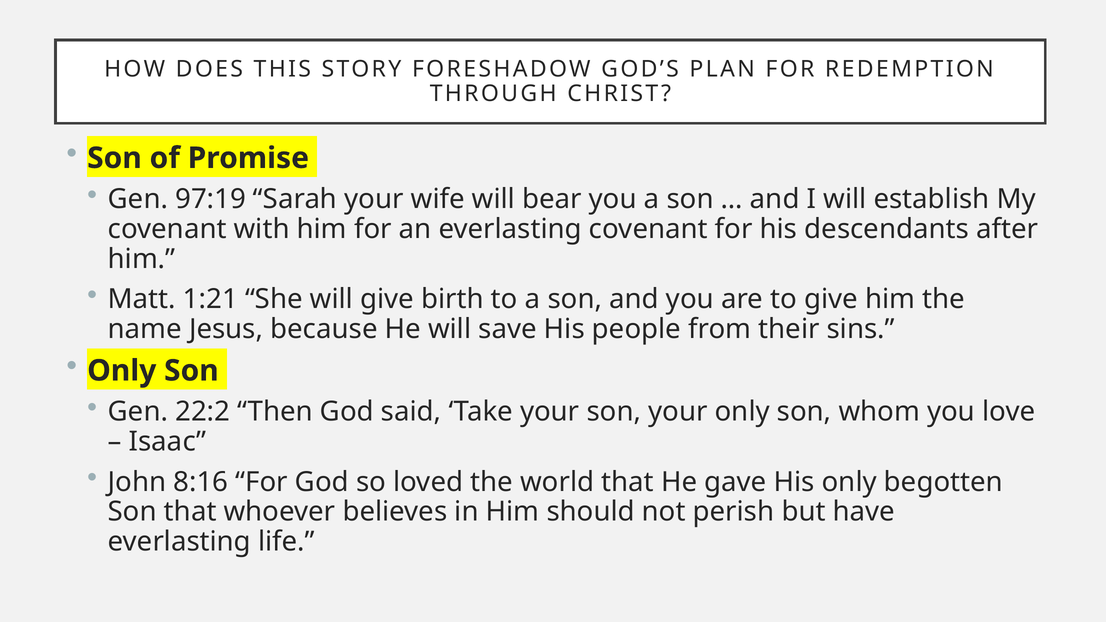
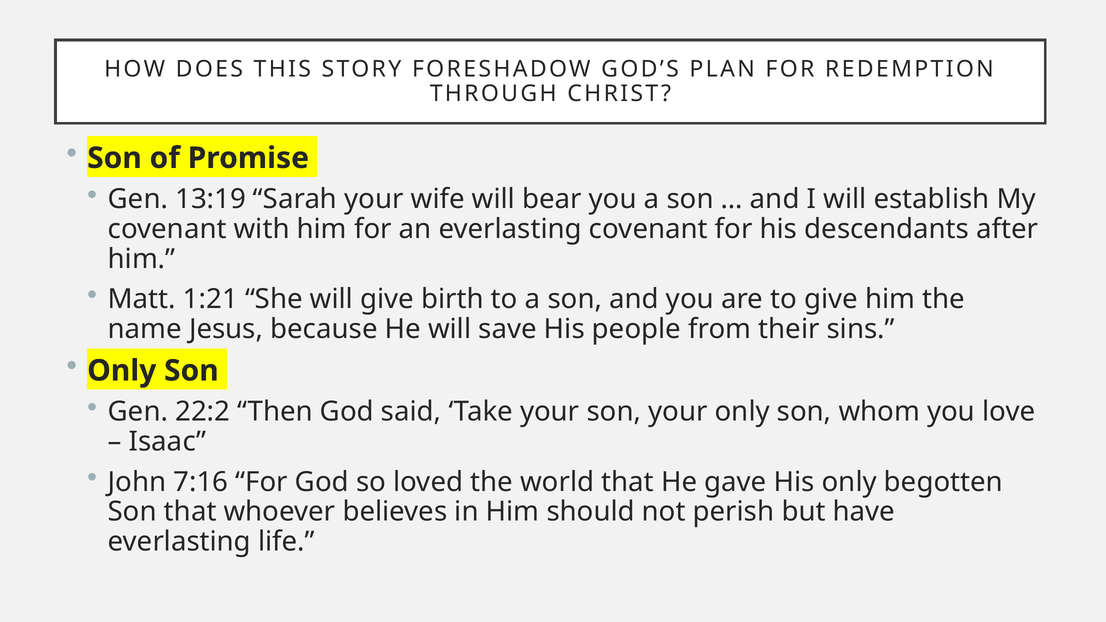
97:19: 97:19 -> 13:19
8:16: 8:16 -> 7:16
